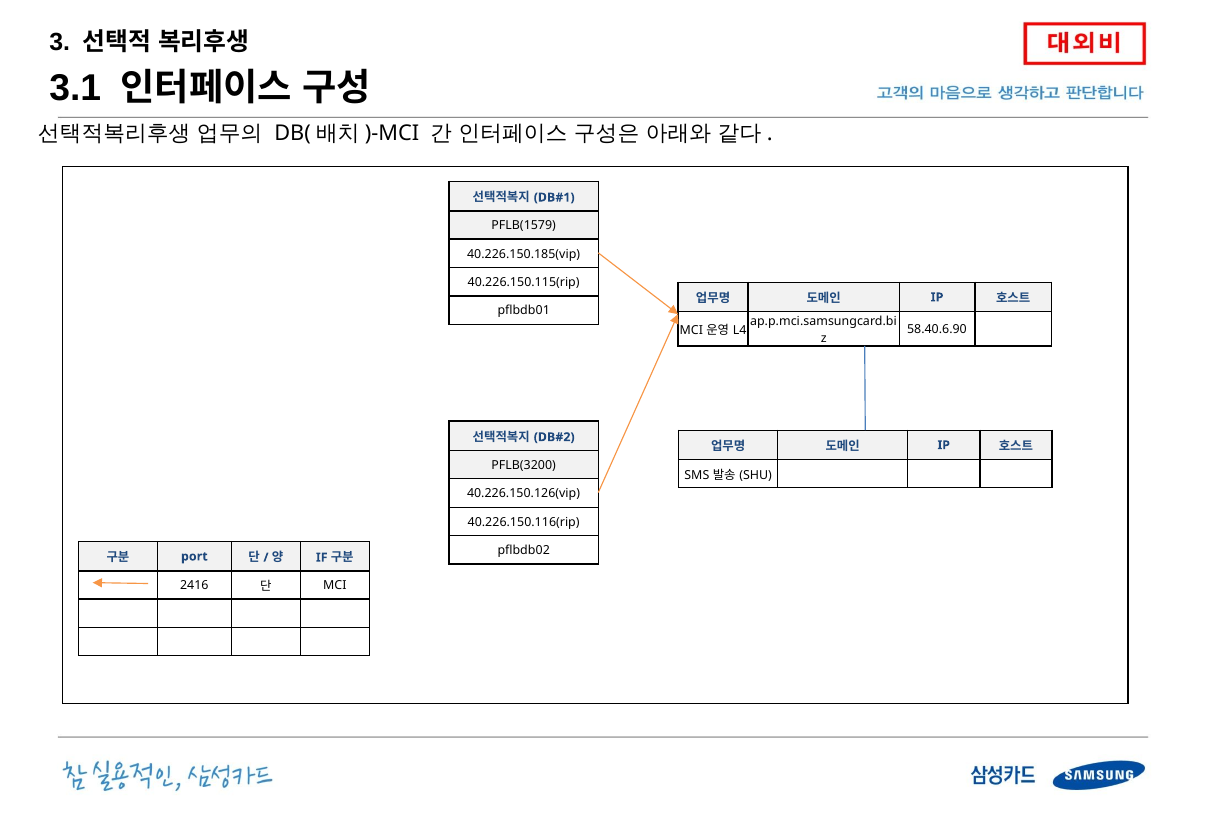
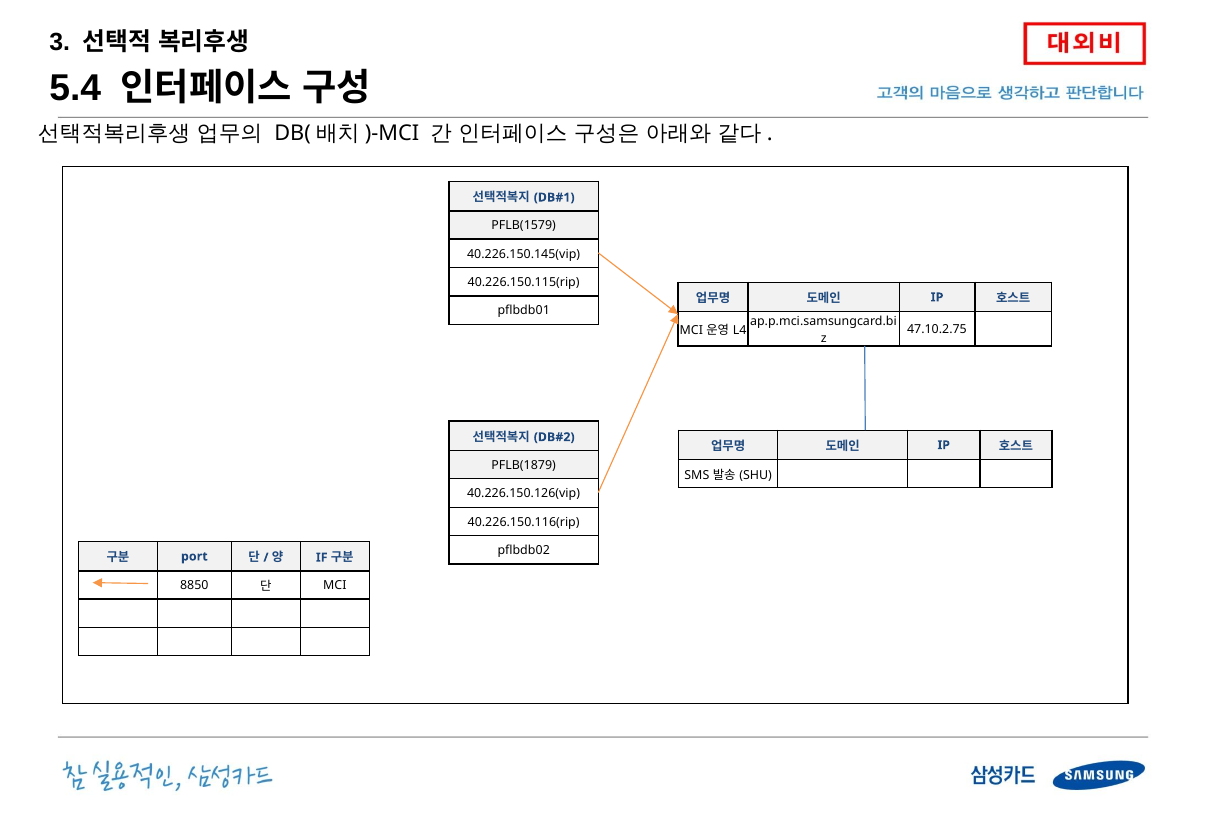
3.1: 3.1 -> 5.4
40.226.150.185(vip: 40.226.150.185(vip -> 40.226.150.145(vip
58.40.6.90: 58.40.6.90 -> 47.10.2.75
PFLB(3200: PFLB(3200 -> PFLB(1879
2416: 2416 -> 8850
